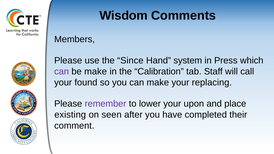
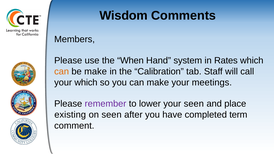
Since: Since -> When
Press: Press -> Rates
can at (62, 72) colour: purple -> orange
your found: found -> which
replacing: replacing -> meetings
your upon: upon -> seen
their: their -> term
